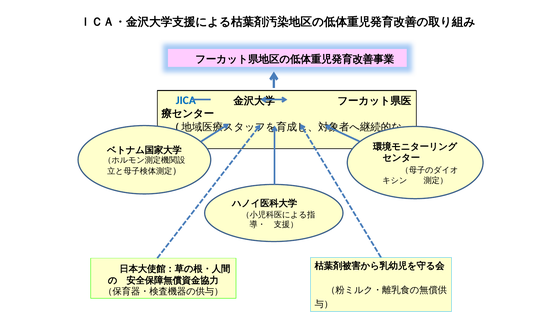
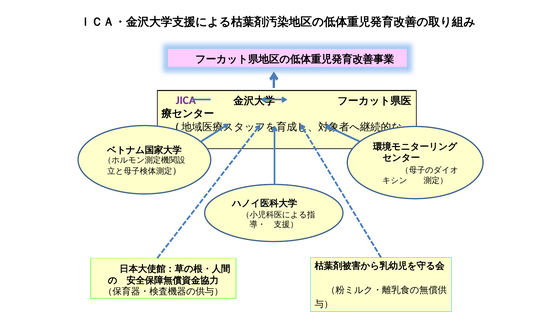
JICA colour: blue -> purple
